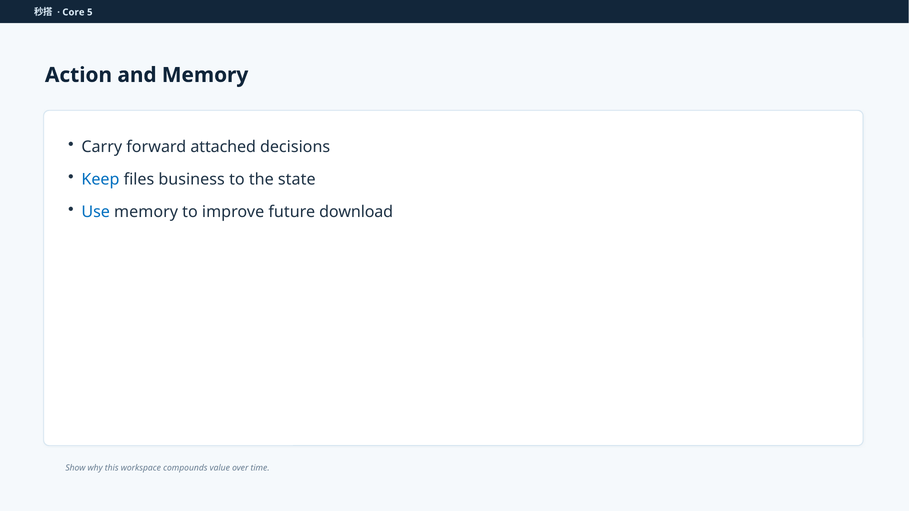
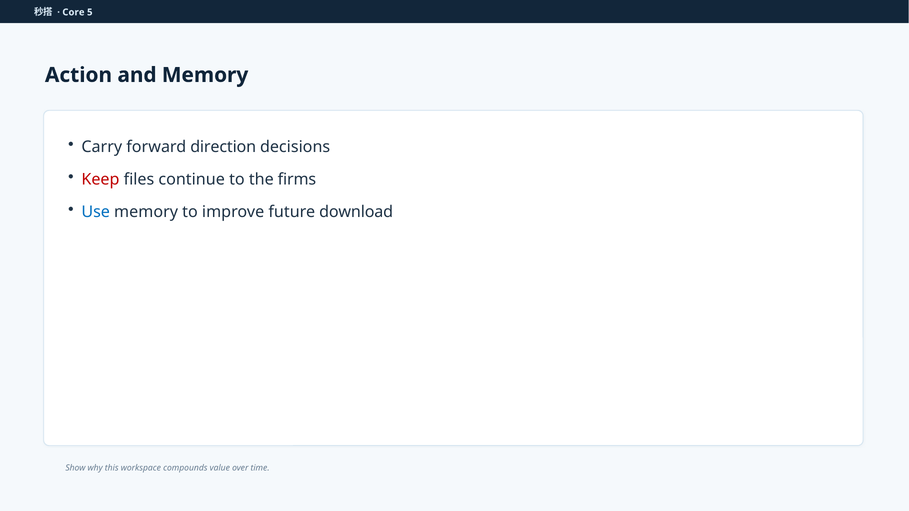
attached: attached -> direction
Keep colour: blue -> red
business: business -> continue
state: state -> firms
